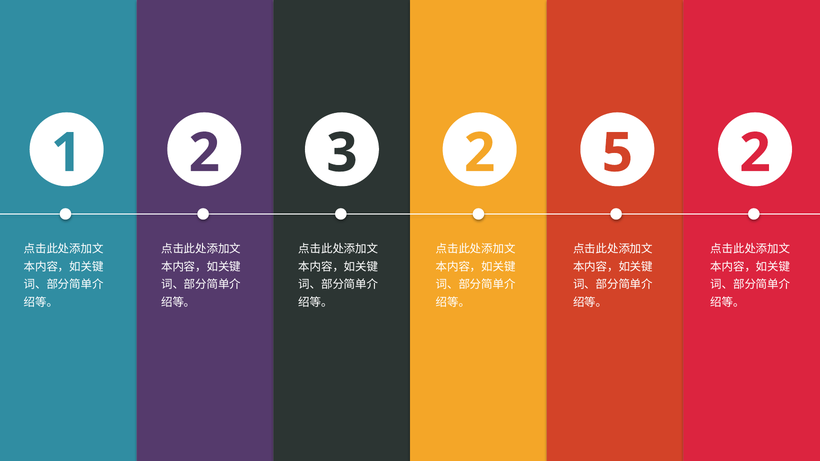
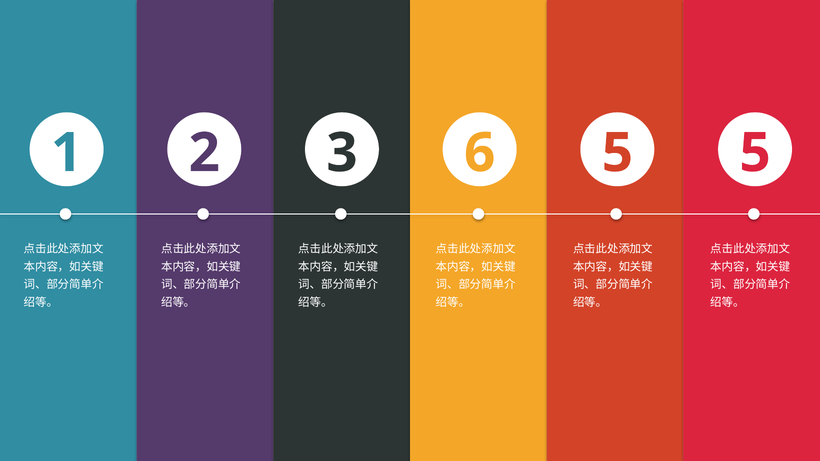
3 2: 2 -> 6
1 2: 2 -> 5
